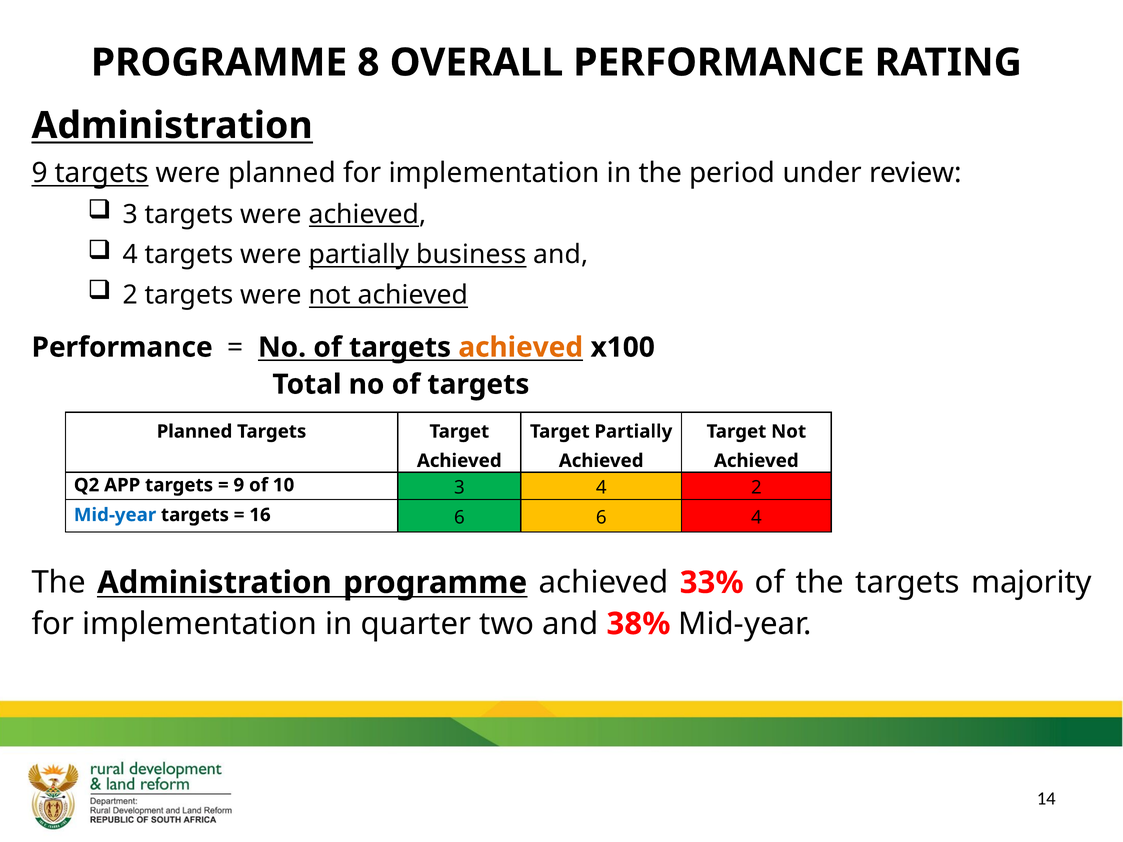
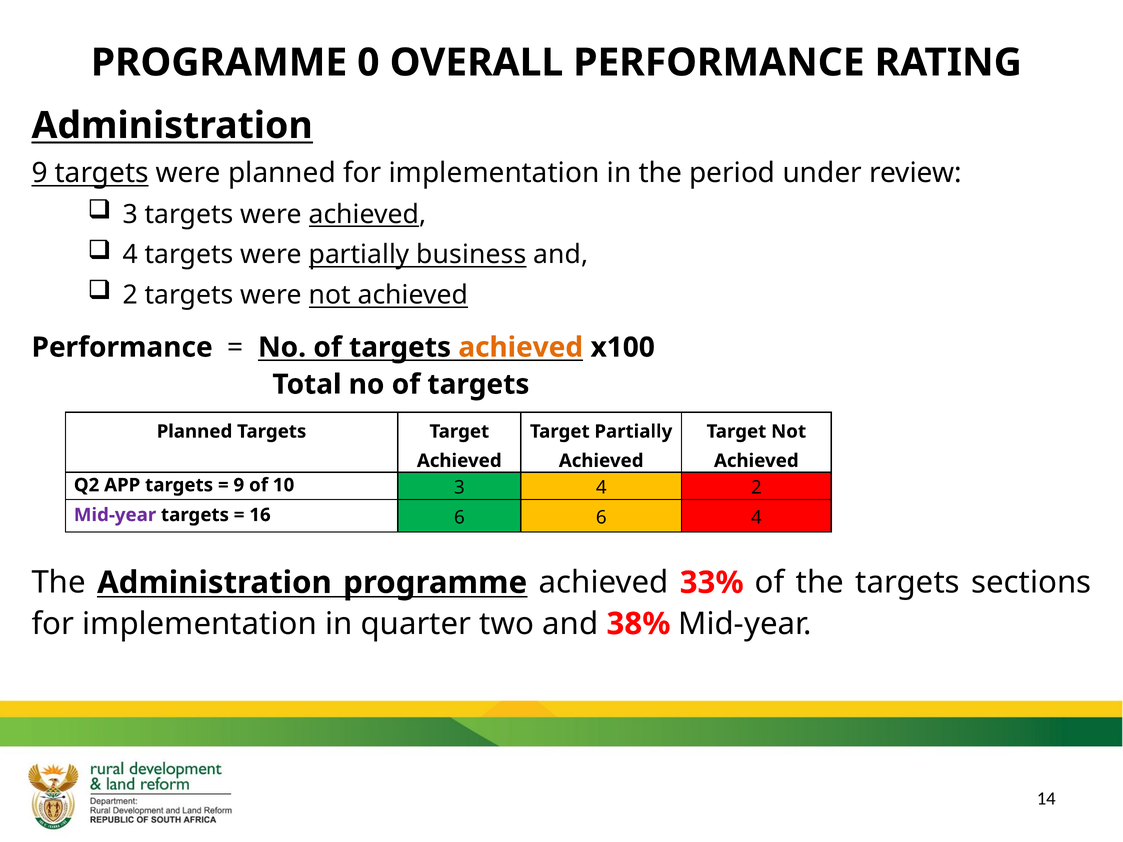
8: 8 -> 0
Mid-year at (115, 515) colour: blue -> purple
majority: majority -> sections
